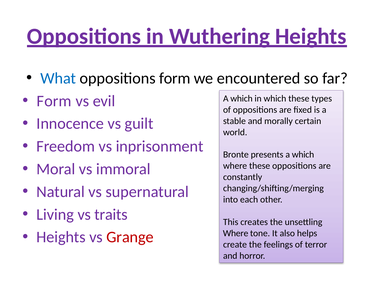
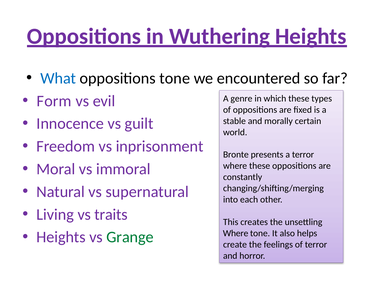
oppositions form: form -> tone
which at (242, 98): which -> genre
presents a which: which -> terror
Grange colour: red -> green
